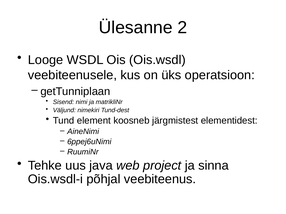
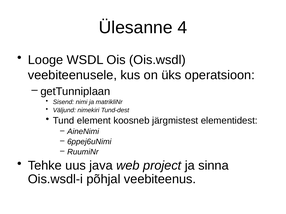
2: 2 -> 4
